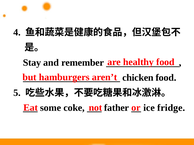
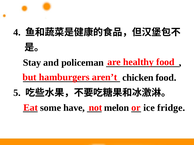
remember: remember -> policeman
coke: coke -> have
father: father -> melon
